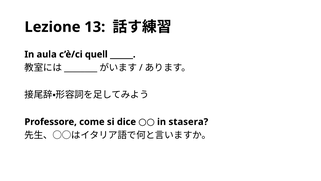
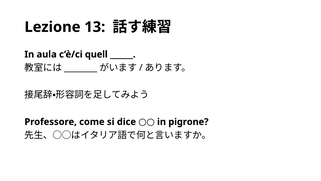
stasera: stasera -> pigrone
